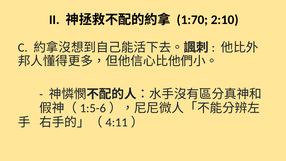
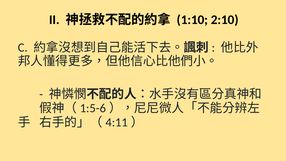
1:70: 1:70 -> 1:10
